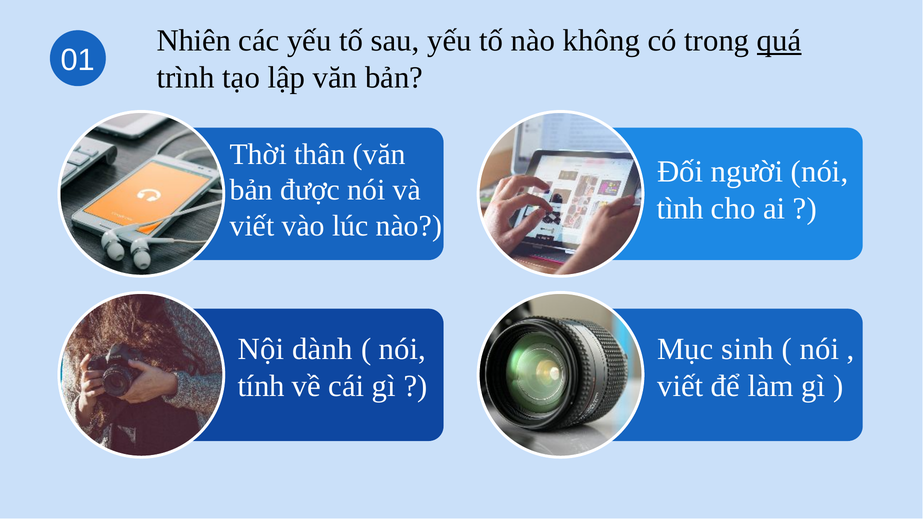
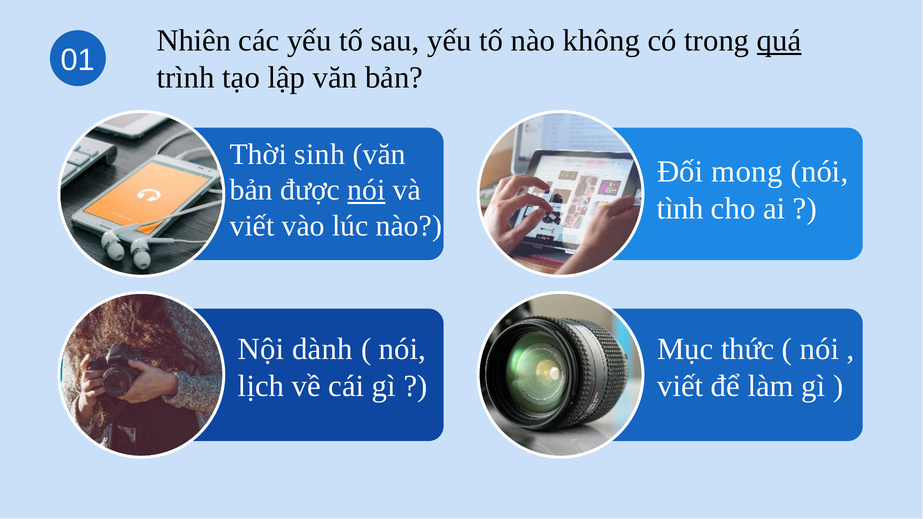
thân: thân -> sinh
người: người -> mong
nói at (367, 190) underline: none -> present
sinh: sinh -> thức
tính: tính -> lịch
